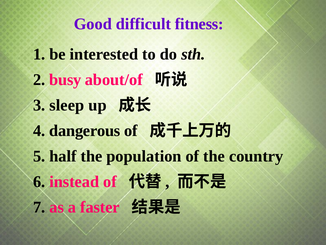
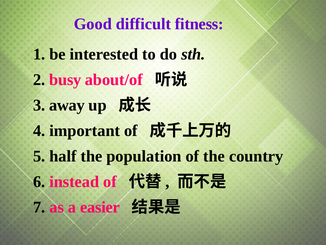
sleep: sleep -> away
dangerous: dangerous -> important
faster: faster -> easier
